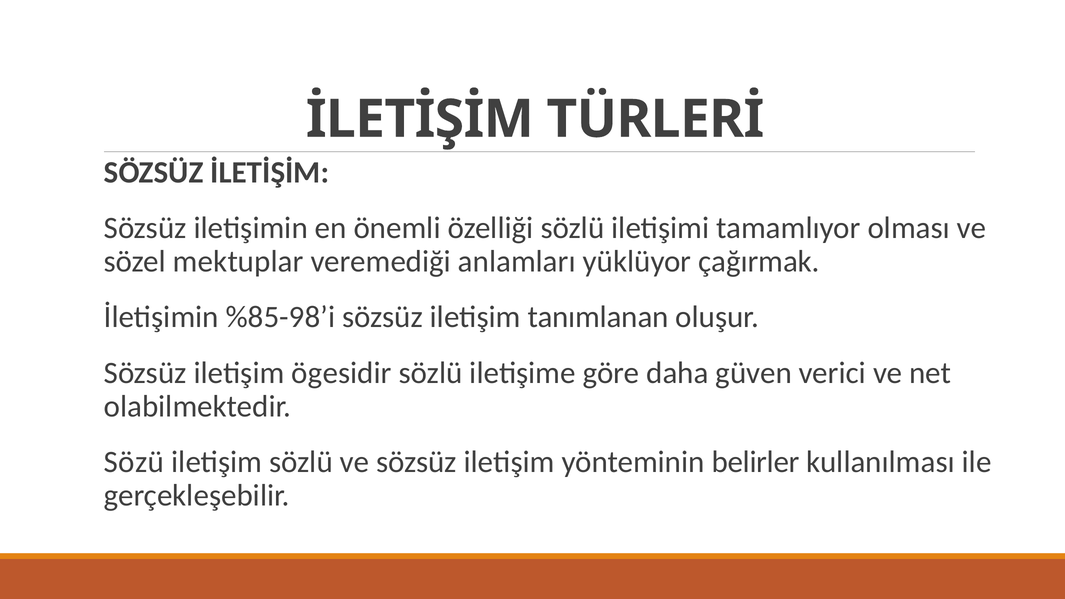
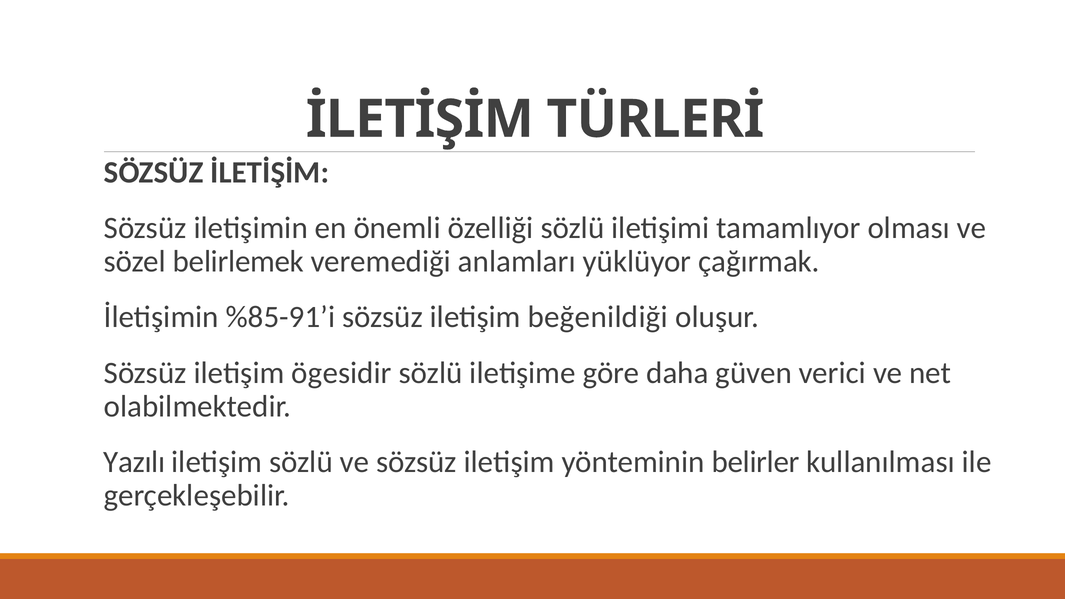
mektuplar: mektuplar -> belirlemek
%85-98’i: %85-98’i -> %85-91’i
tanımlanan: tanımlanan -> beğenildiği
Sözü: Sözü -> Yazılı
